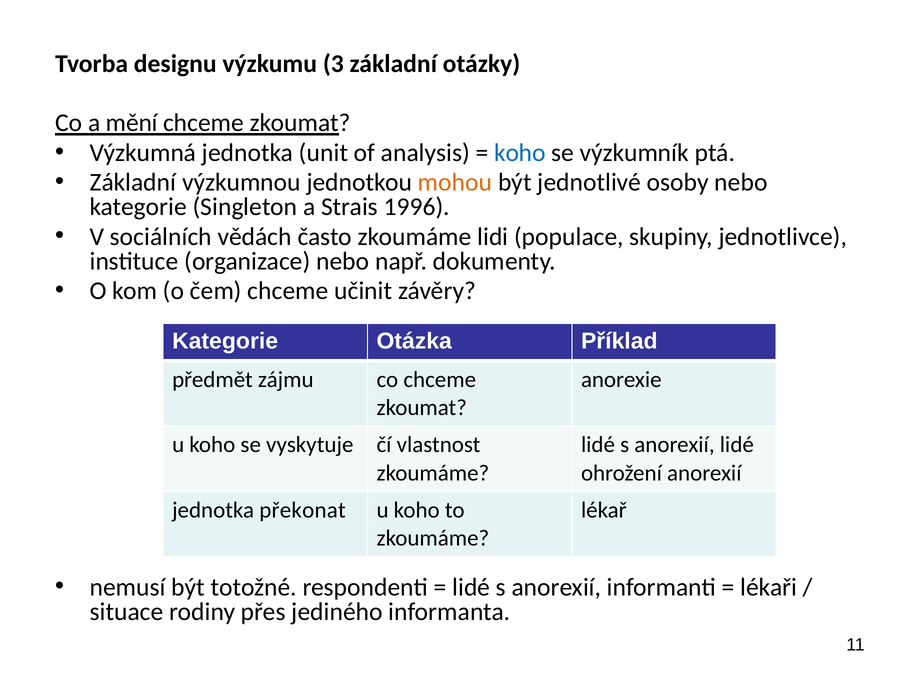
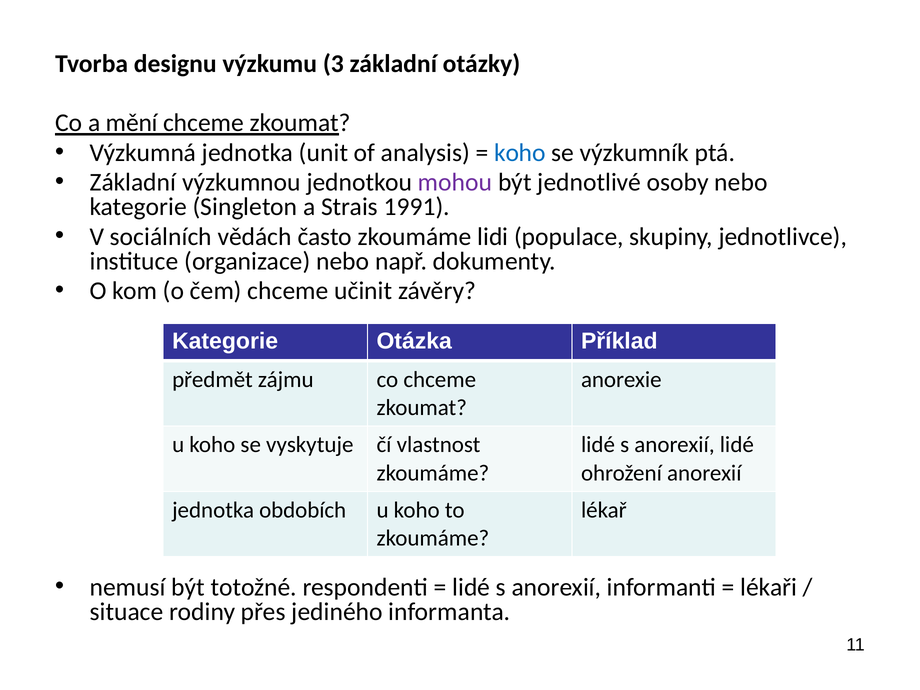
mohou colour: orange -> purple
1996: 1996 -> 1991
překonat: překonat -> obdobích
